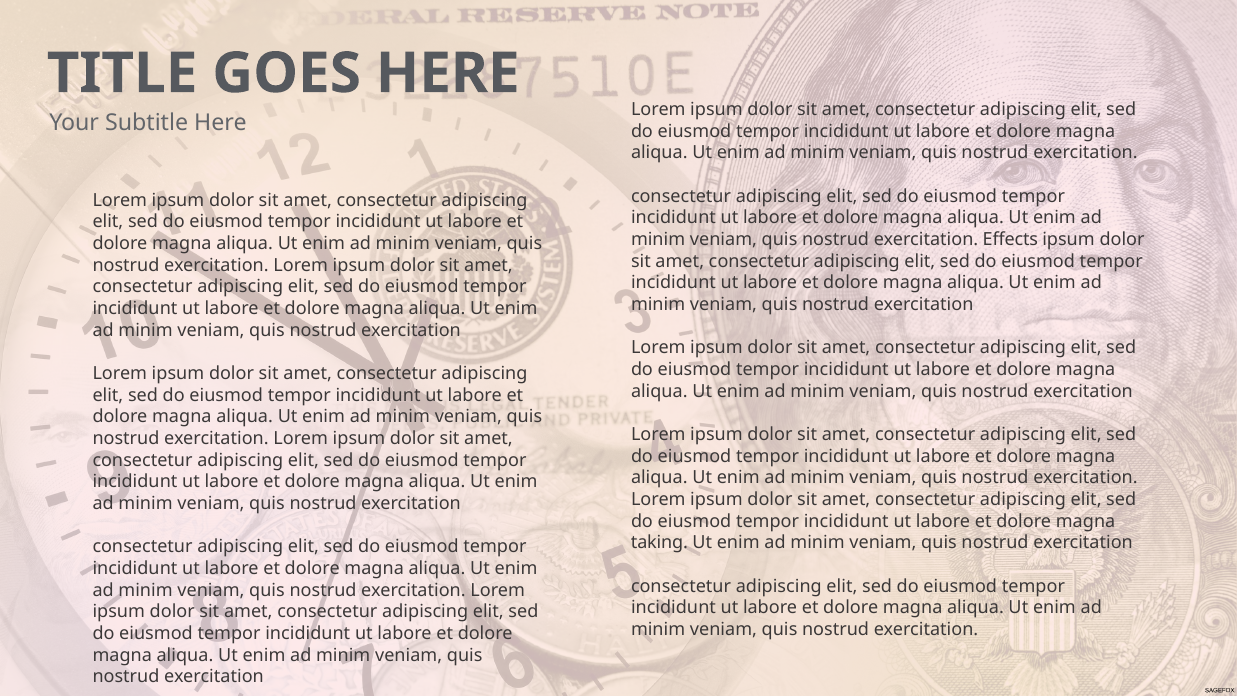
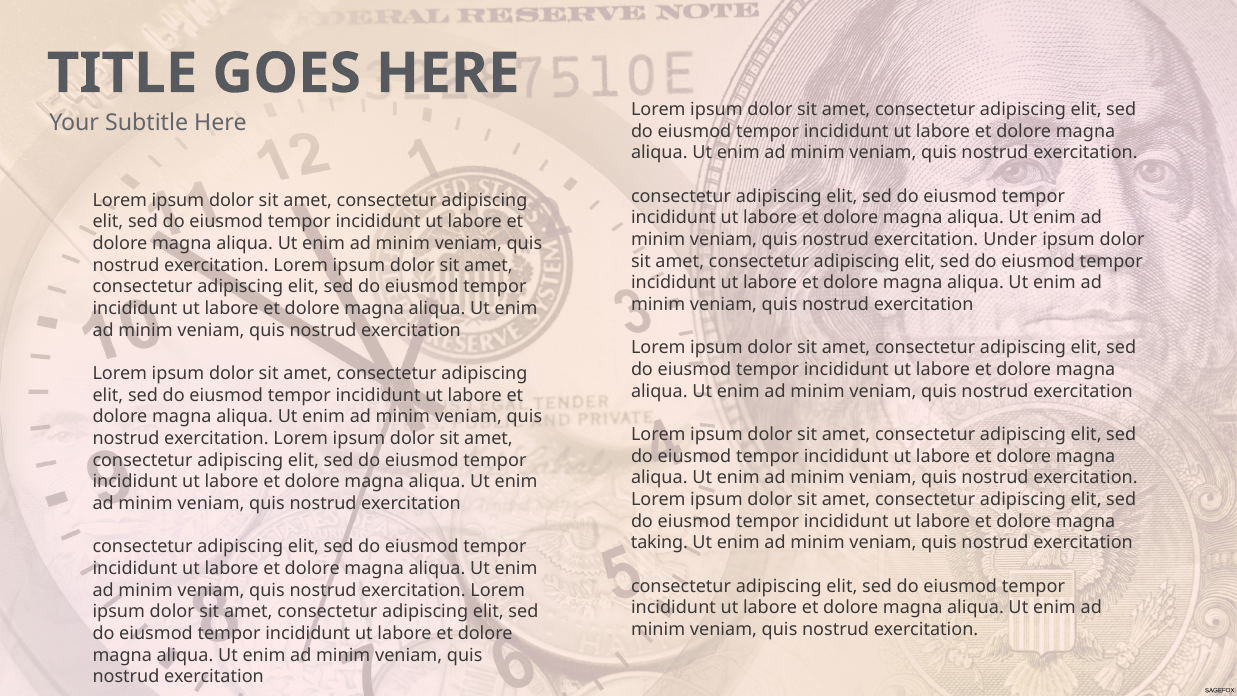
Effects: Effects -> Under
